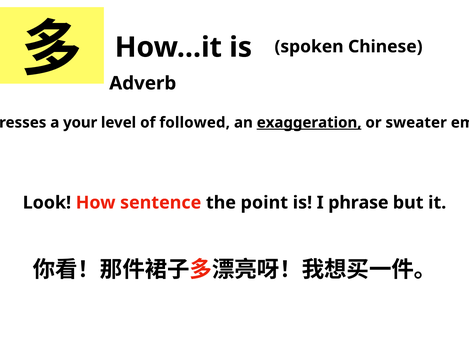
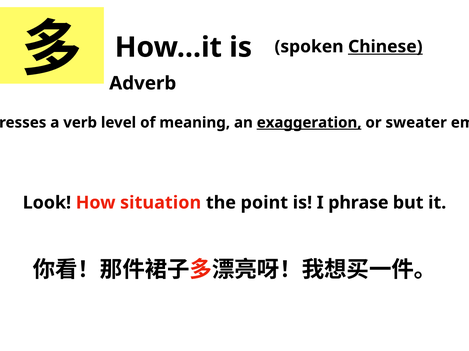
Chinese underline: none -> present
your: your -> verb
followed: followed -> meaning
sentence: sentence -> situation
